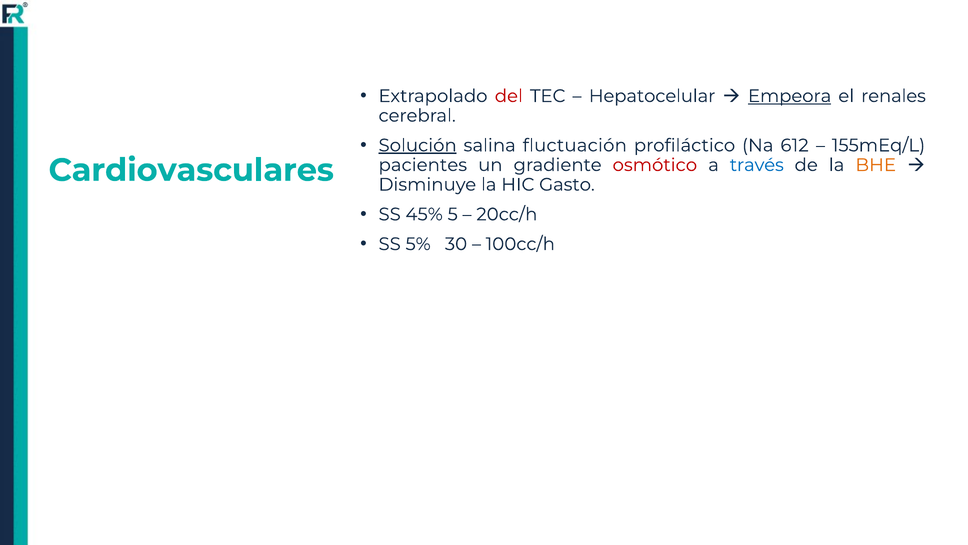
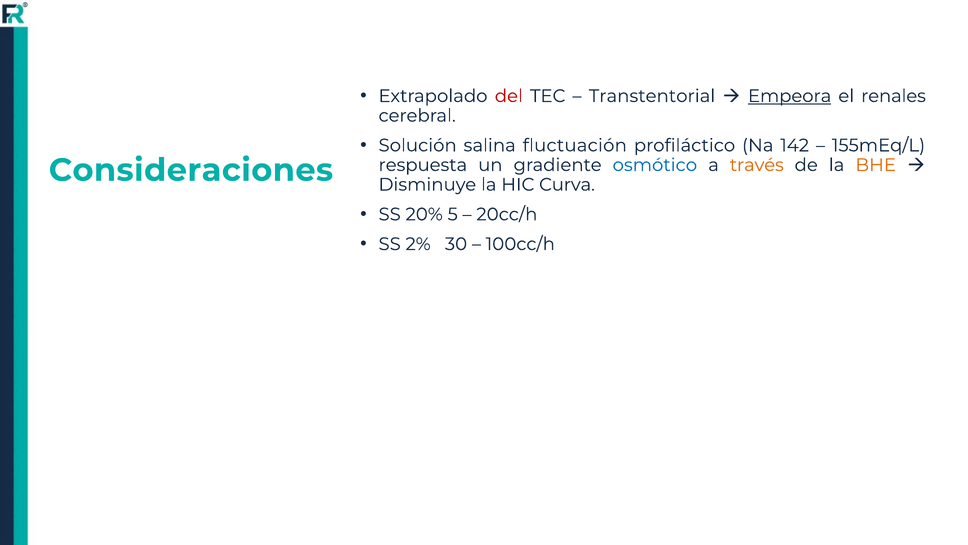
Hepatocelular: Hepatocelular -> Transtentorial
Solución underline: present -> none
612: 612 -> 142
pacientes: pacientes -> respuesta
osmótico colour: red -> blue
través colour: blue -> orange
Cardiovasculares: Cardiovasculares -> Consideraciones
Gasto: Gasto -> Curva
45%: 45% -> 20%
5%: 5% -> 2%
